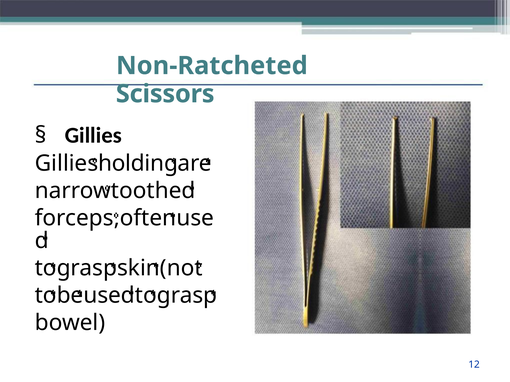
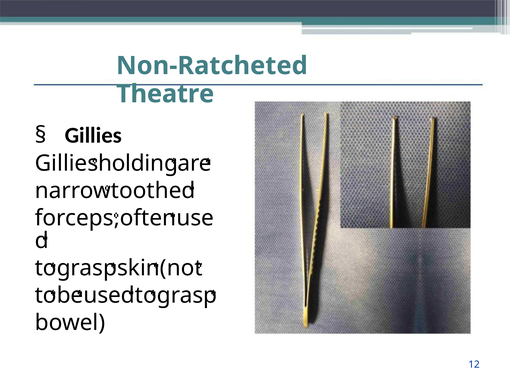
Scissors: Scissors -> Theatre
